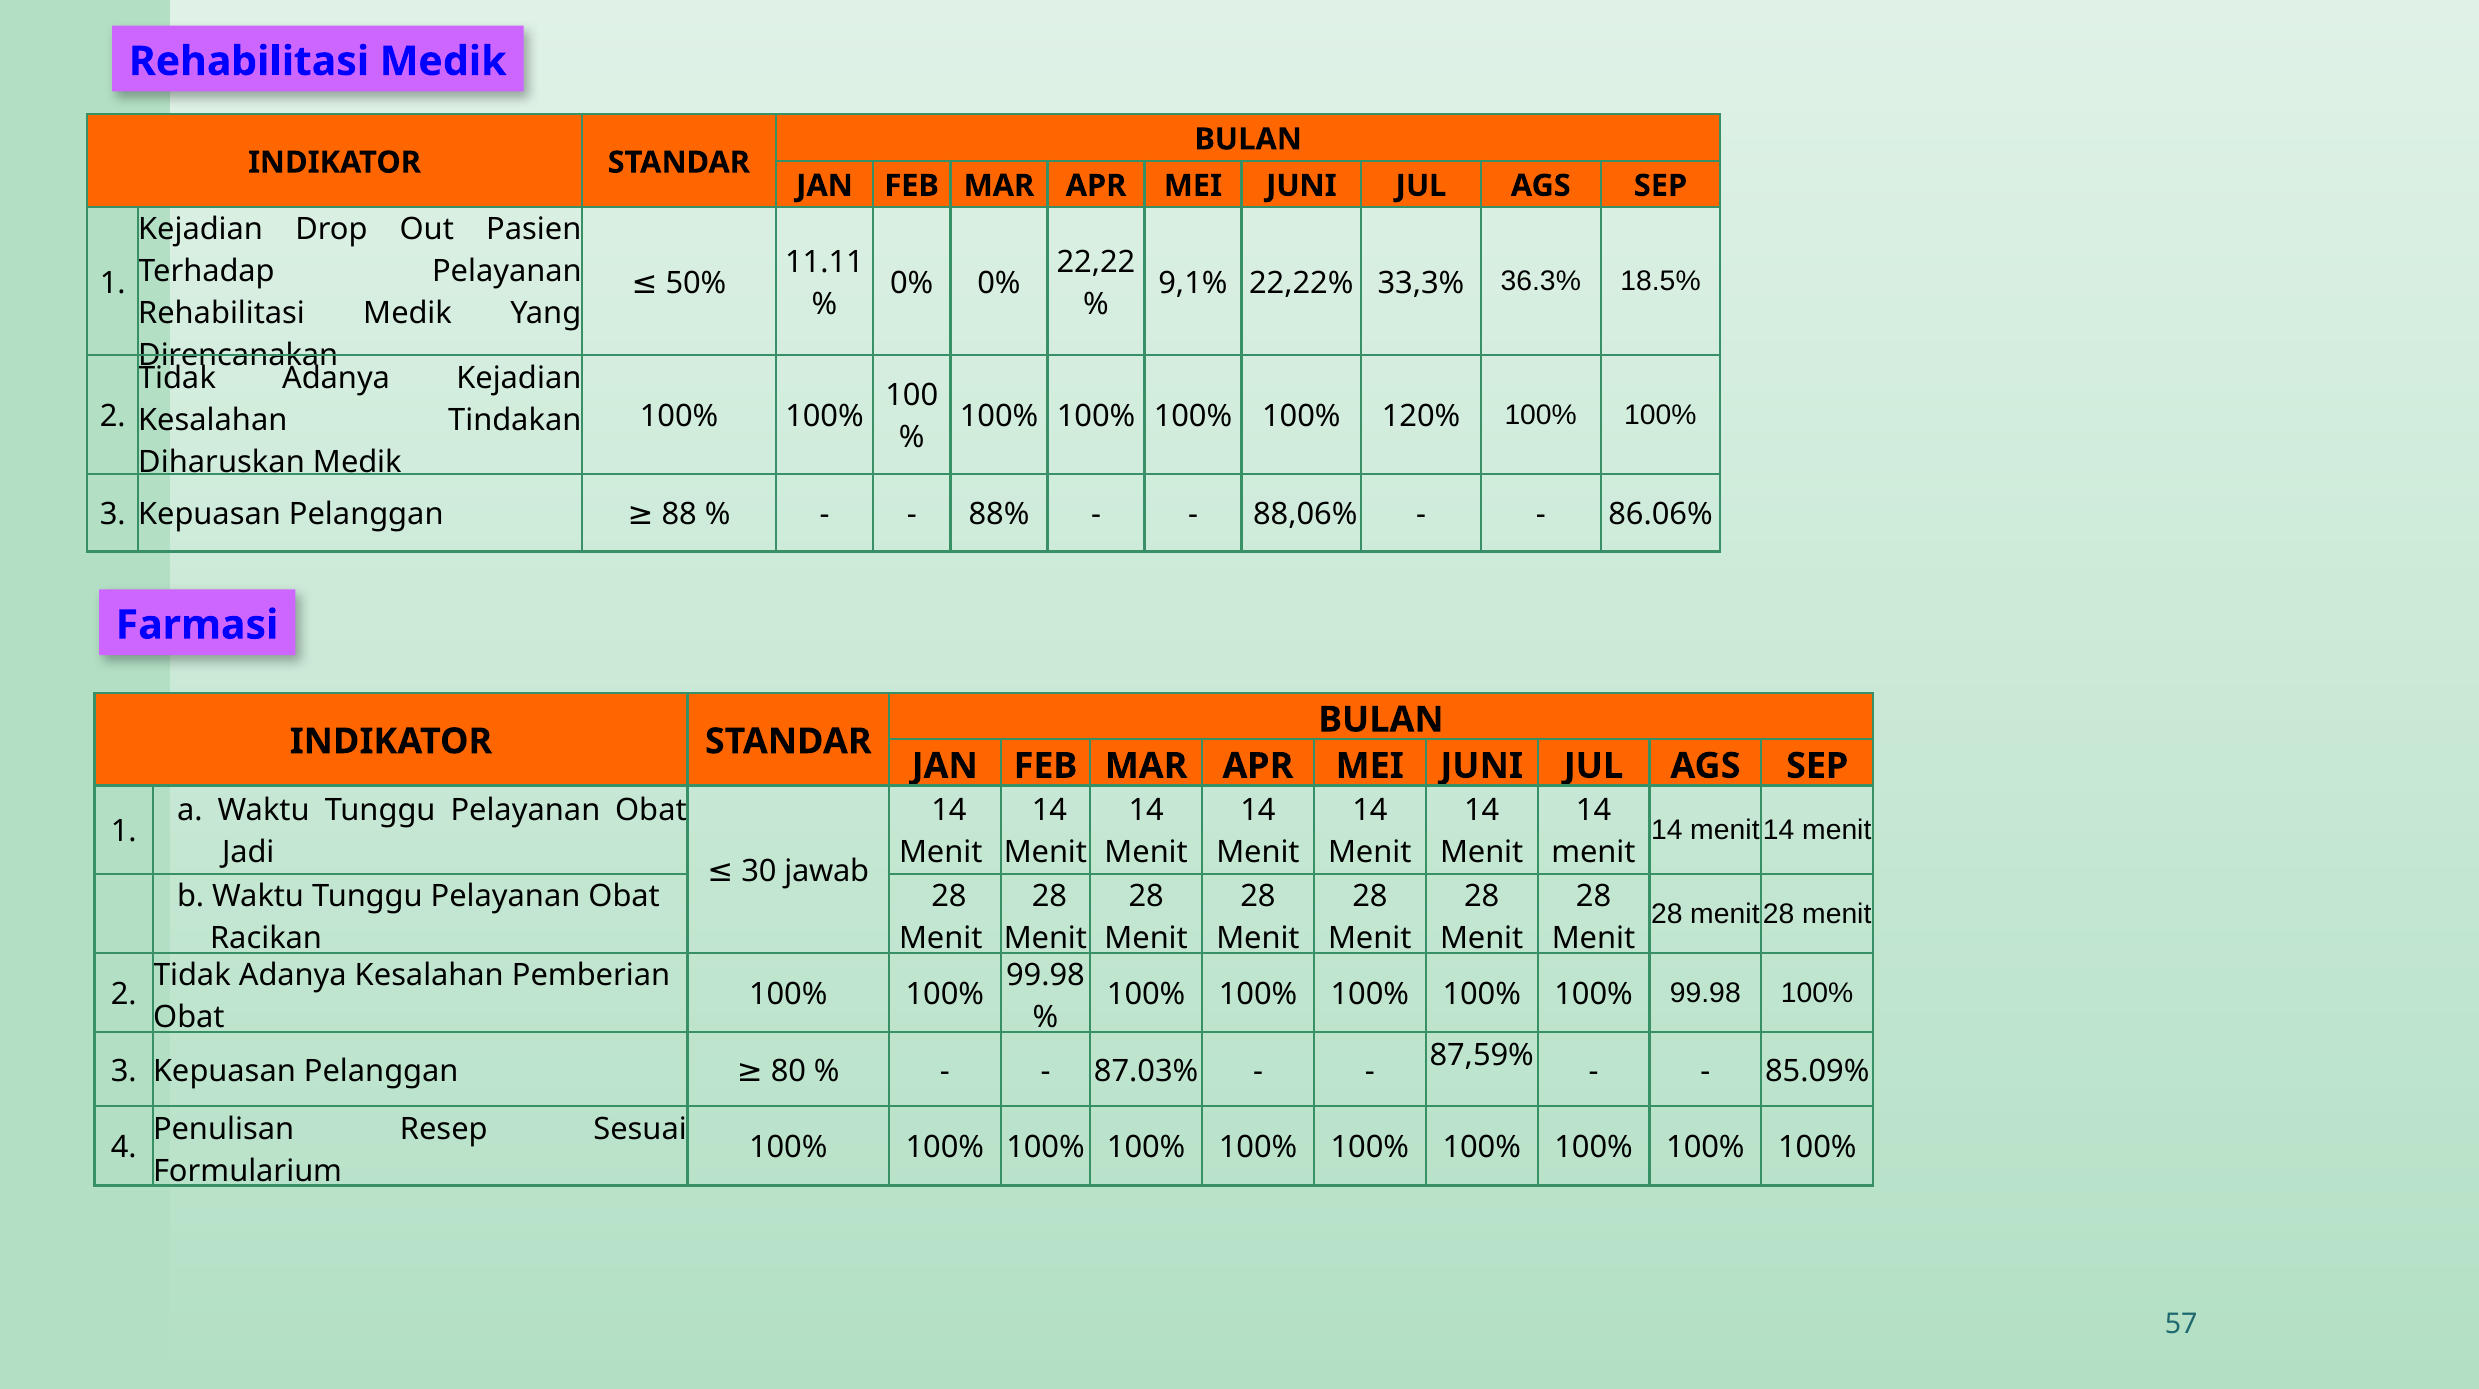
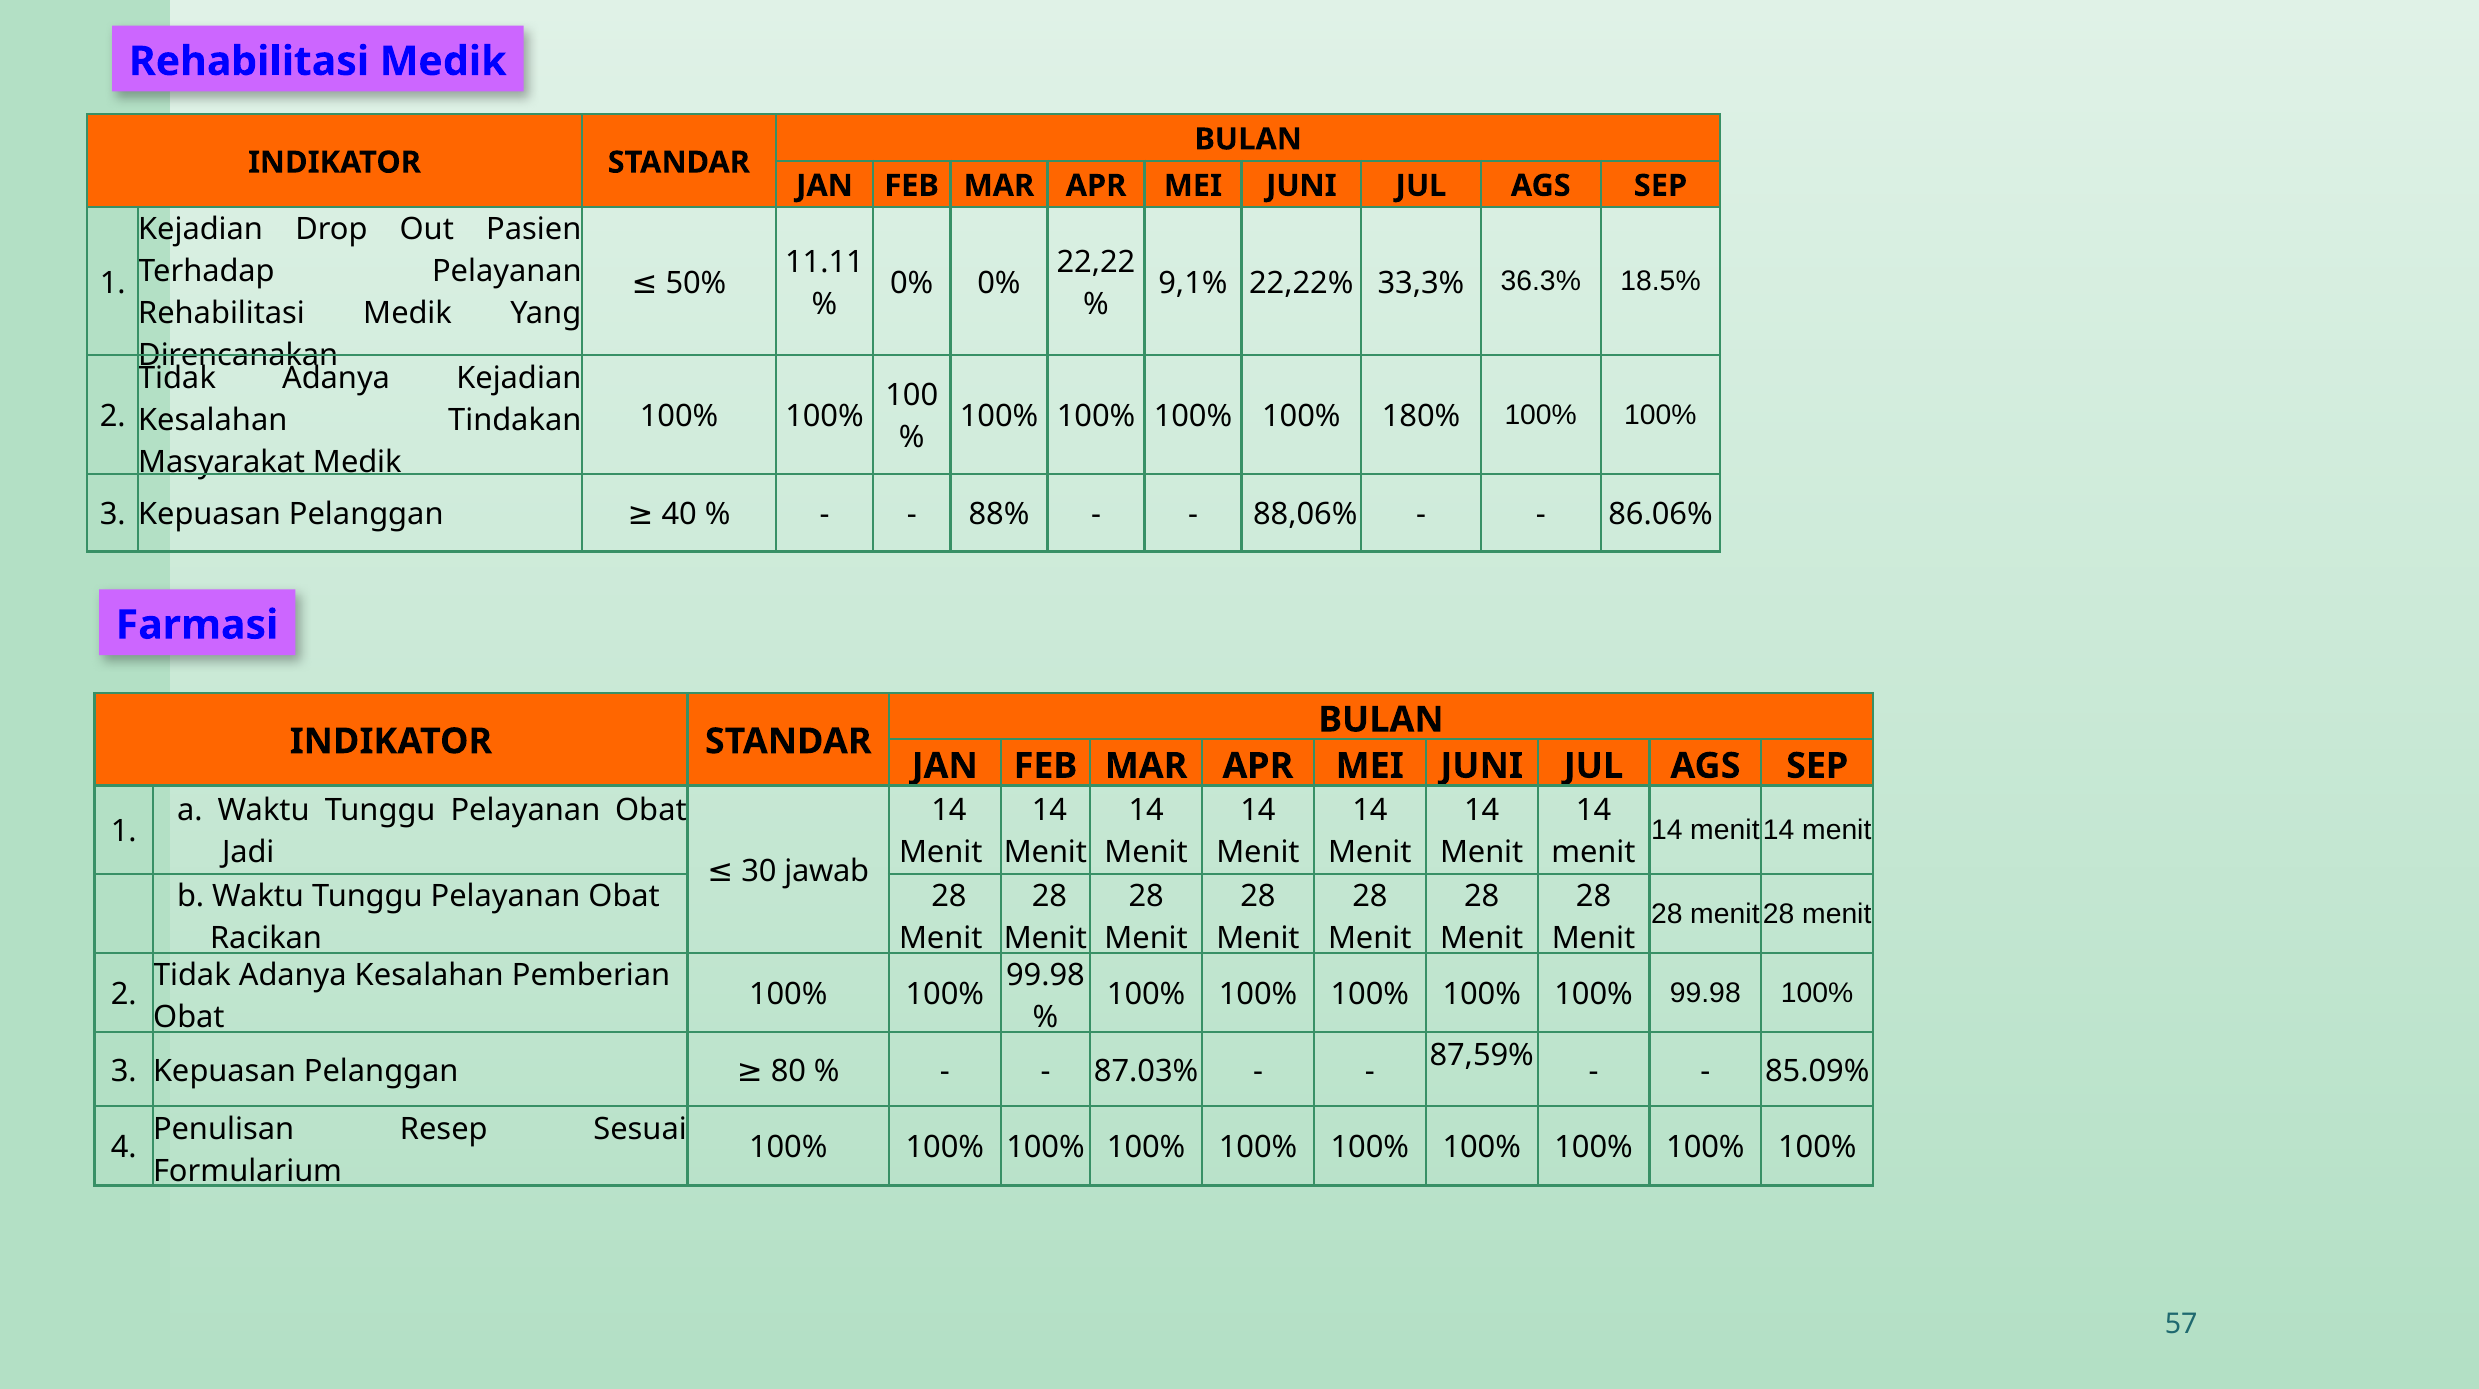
120%: 120% -> 180%
Diharuskan: Diharuskan -> Masyarakat
88: 88 -> 40
